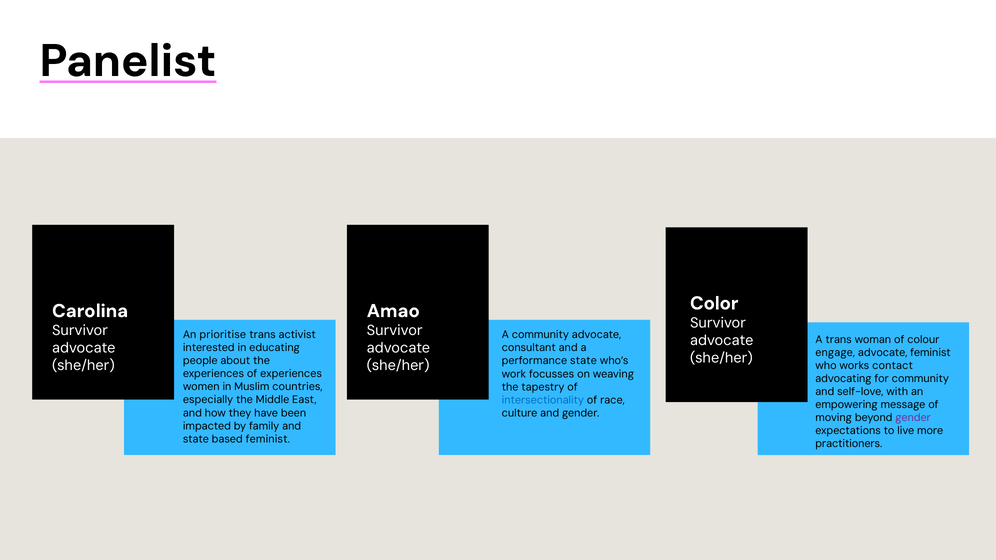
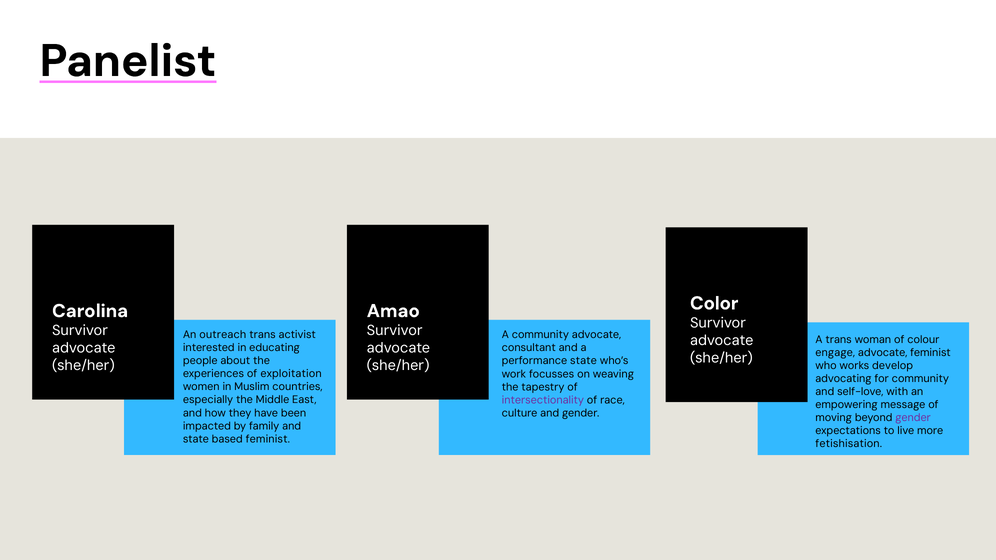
prioritise: prioritise -> outreach
contact: contact -> develop
of experiences: experiences -> exploitation
intersectionality colour: blue -> purple
practitioners: practitioners -> fetishisation
